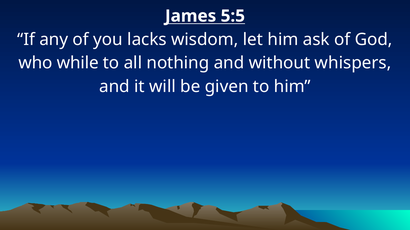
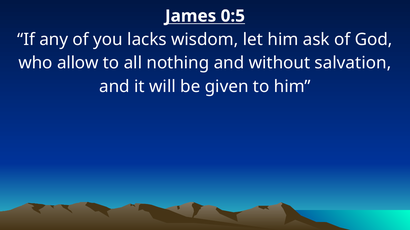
5:5: 5:5 -> 0:5
while: while -> allow
whispers: whispers -> salvation
